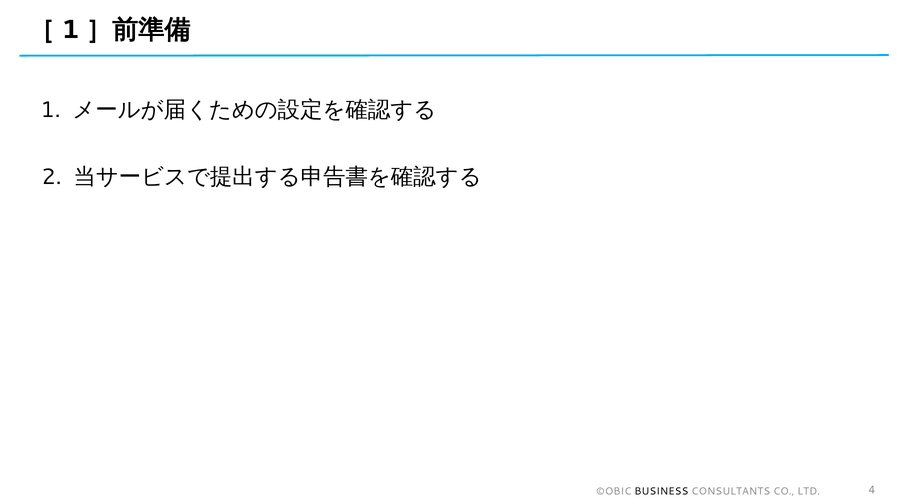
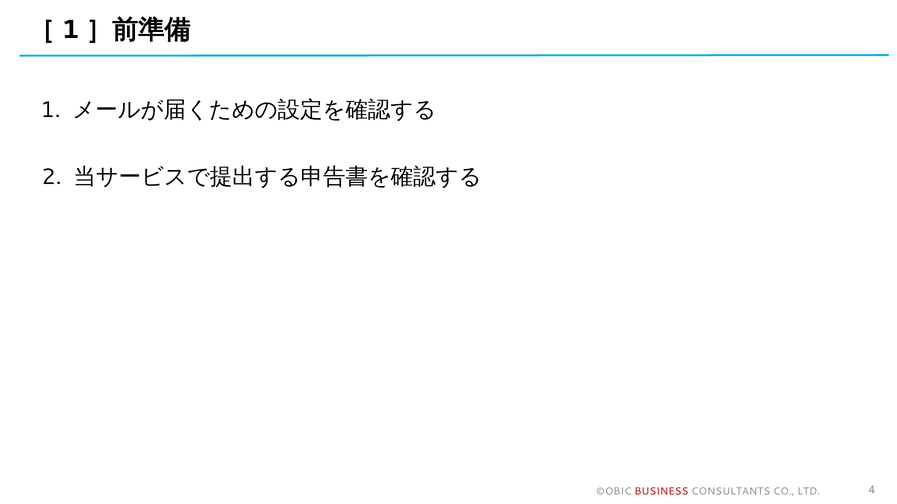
BUSINESS colour: black -> red
